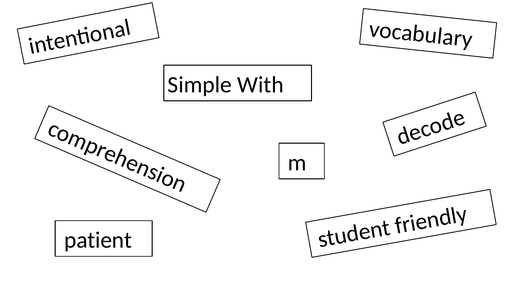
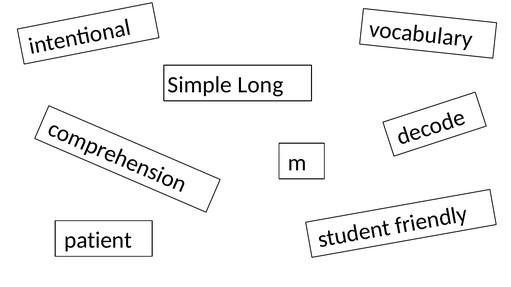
With: With -> Long
